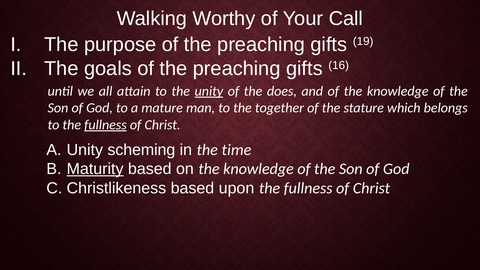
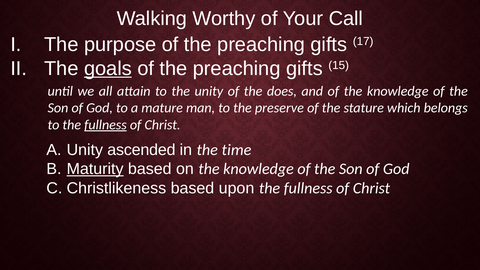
19: 19 -> 17
goals underline: none -> present
16: 16 -> 15
unity at (209, 91) underline: present -> none
together: together -> preserve
scheming: scheming -> ascended
